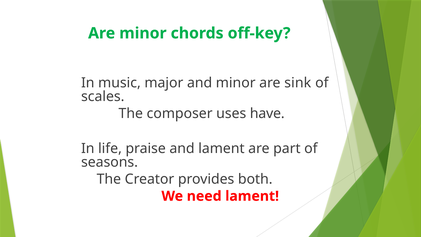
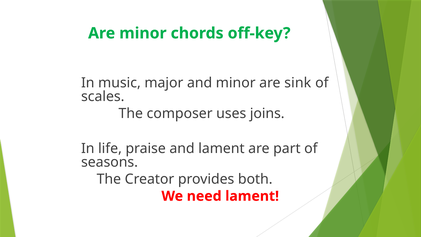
have: have -> joins
